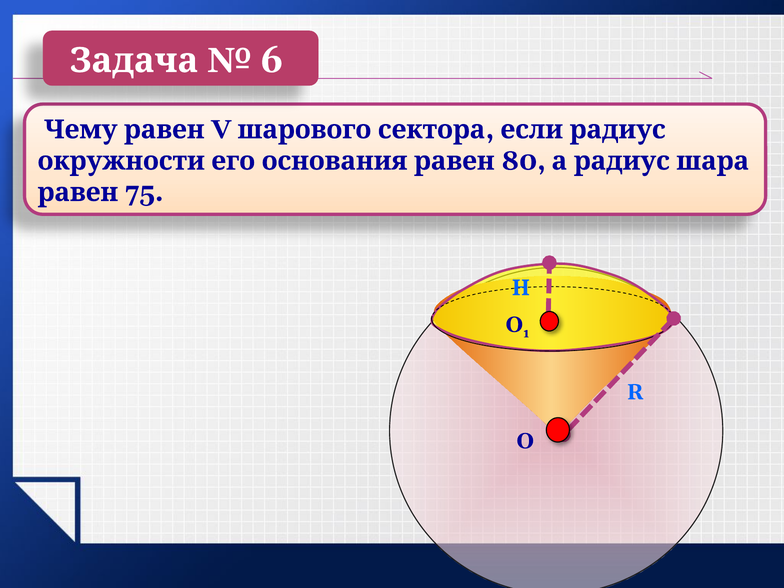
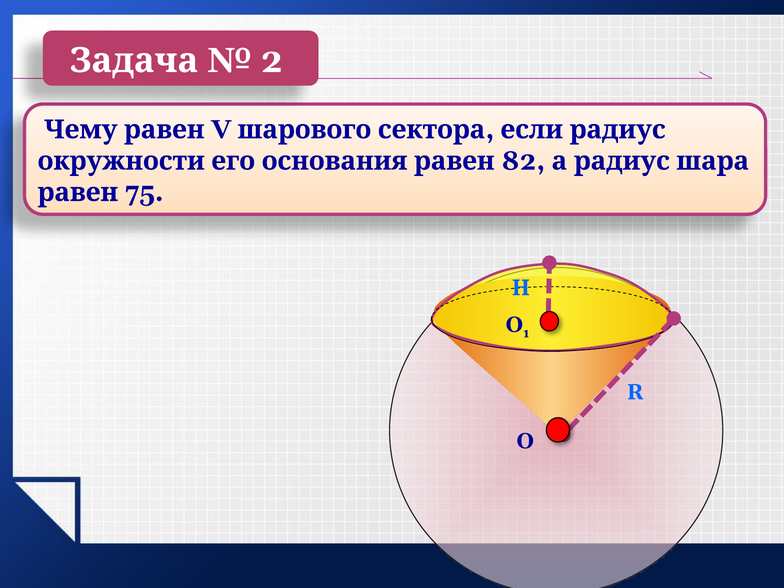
6: 6 -> 2
80: 80 -> 82
